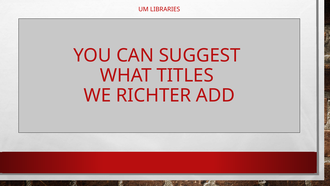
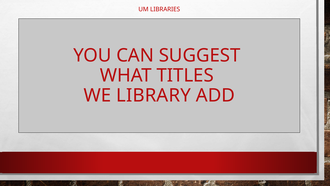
RICHTER: RICHTER -> LIBRARY
